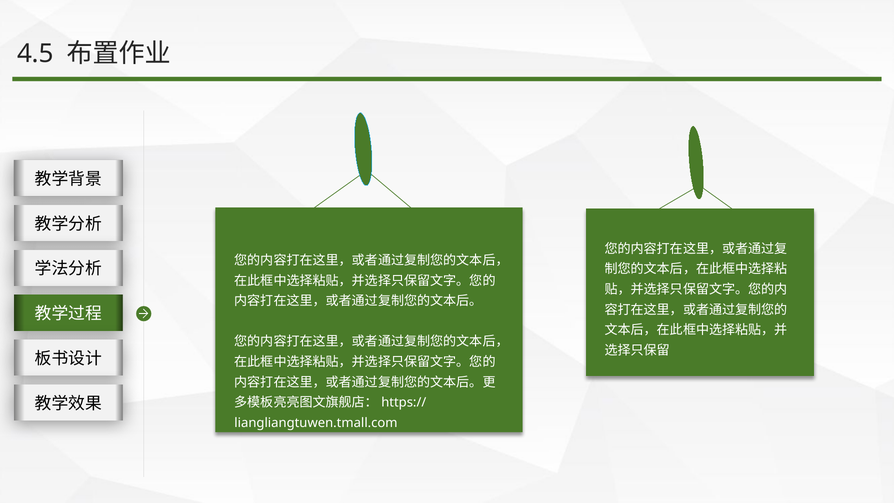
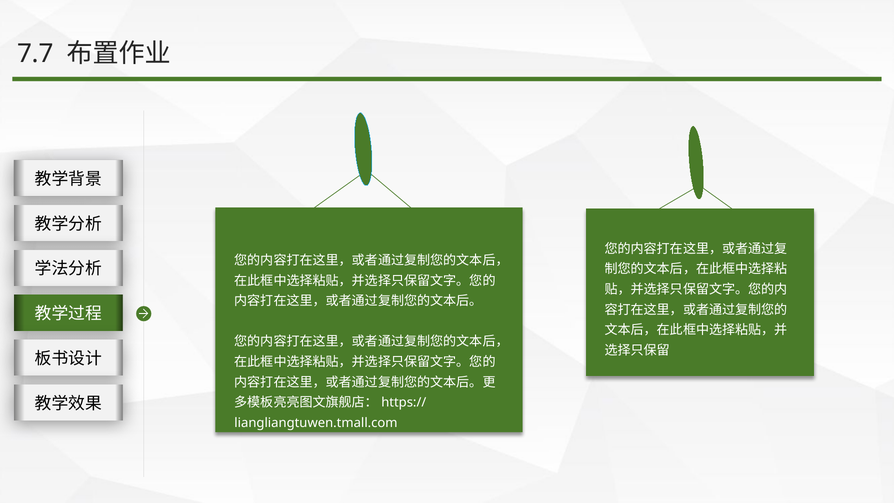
4.5: 4.5 -> 7.7
